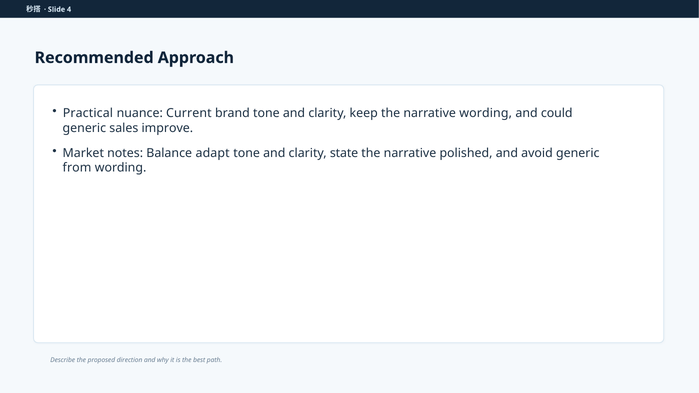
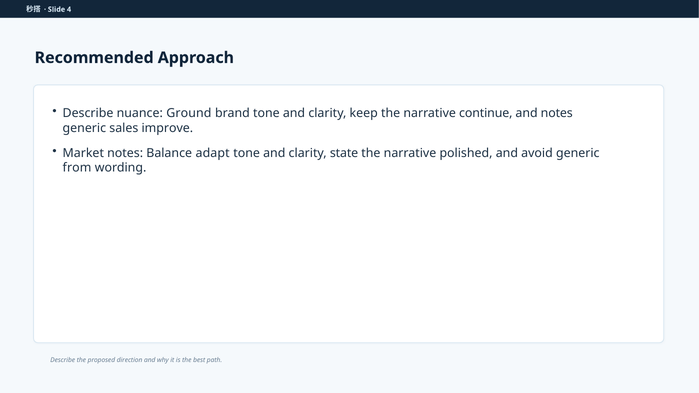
Practical at (88, 113): Practical -> Describe
Current: Current -> Ground
narrative wording: wording -> continue
and could: could -> notes
